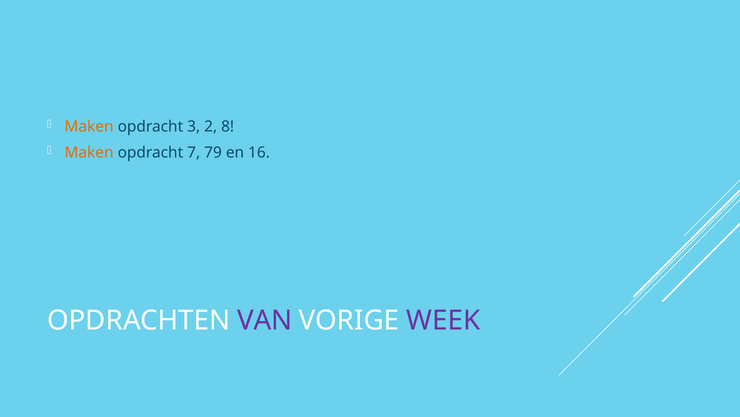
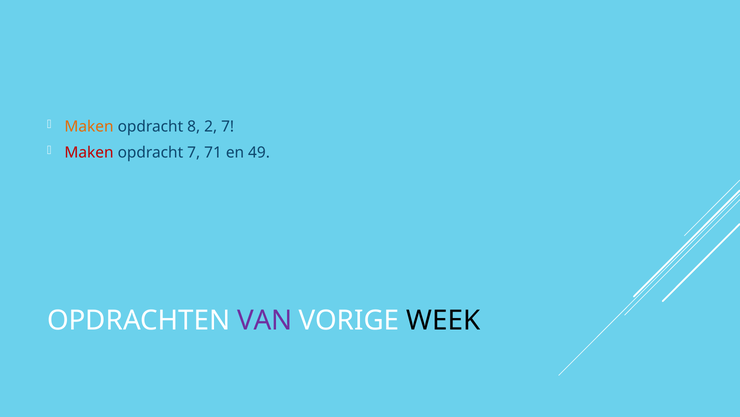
3: 3 -> 8
2 8: 8 -> 7
Maken at (89, 152) colour: orange -> red
79: 79 -> 71
16: 16 -> 49
WEEK colour: purple -> black
